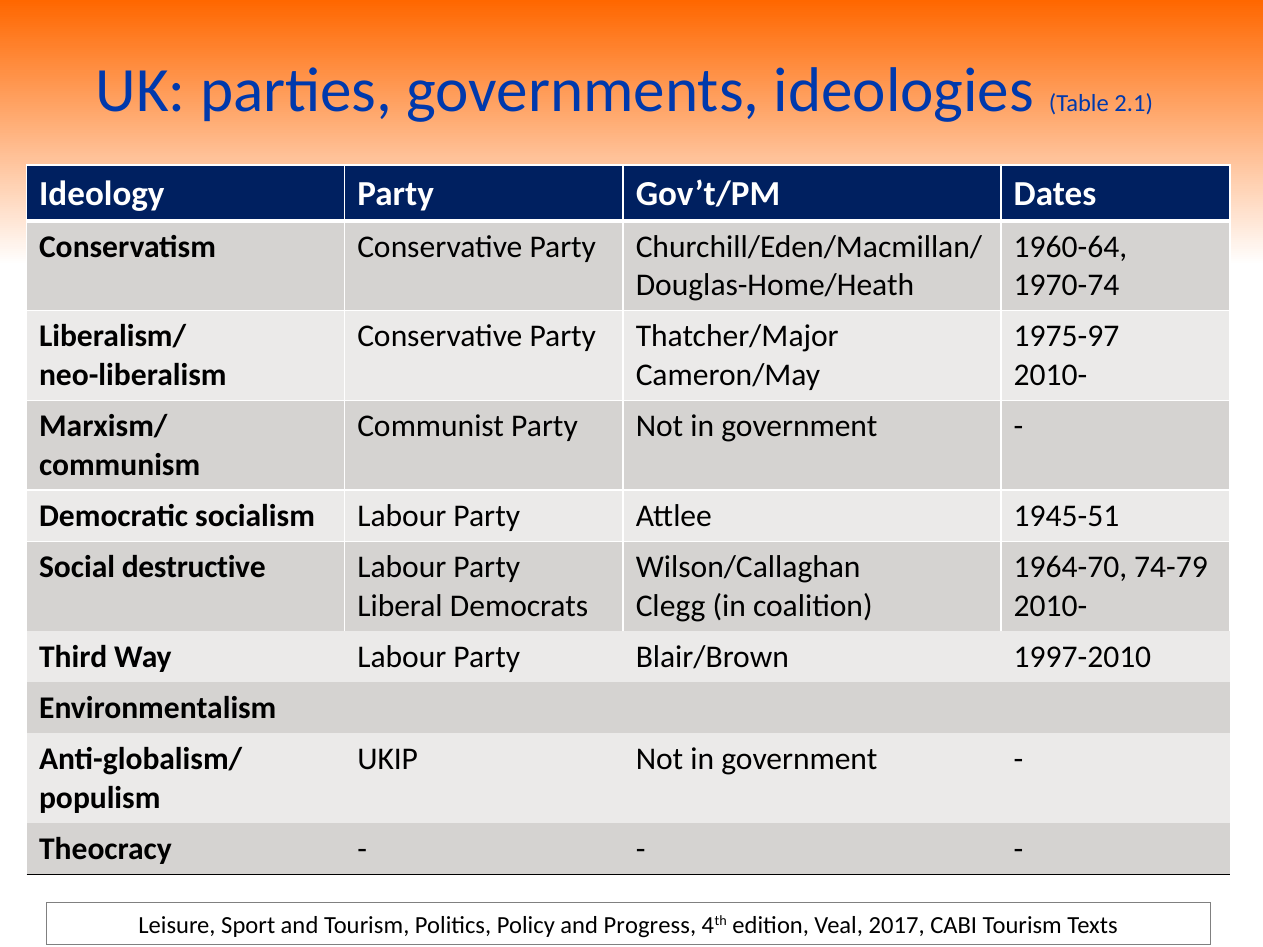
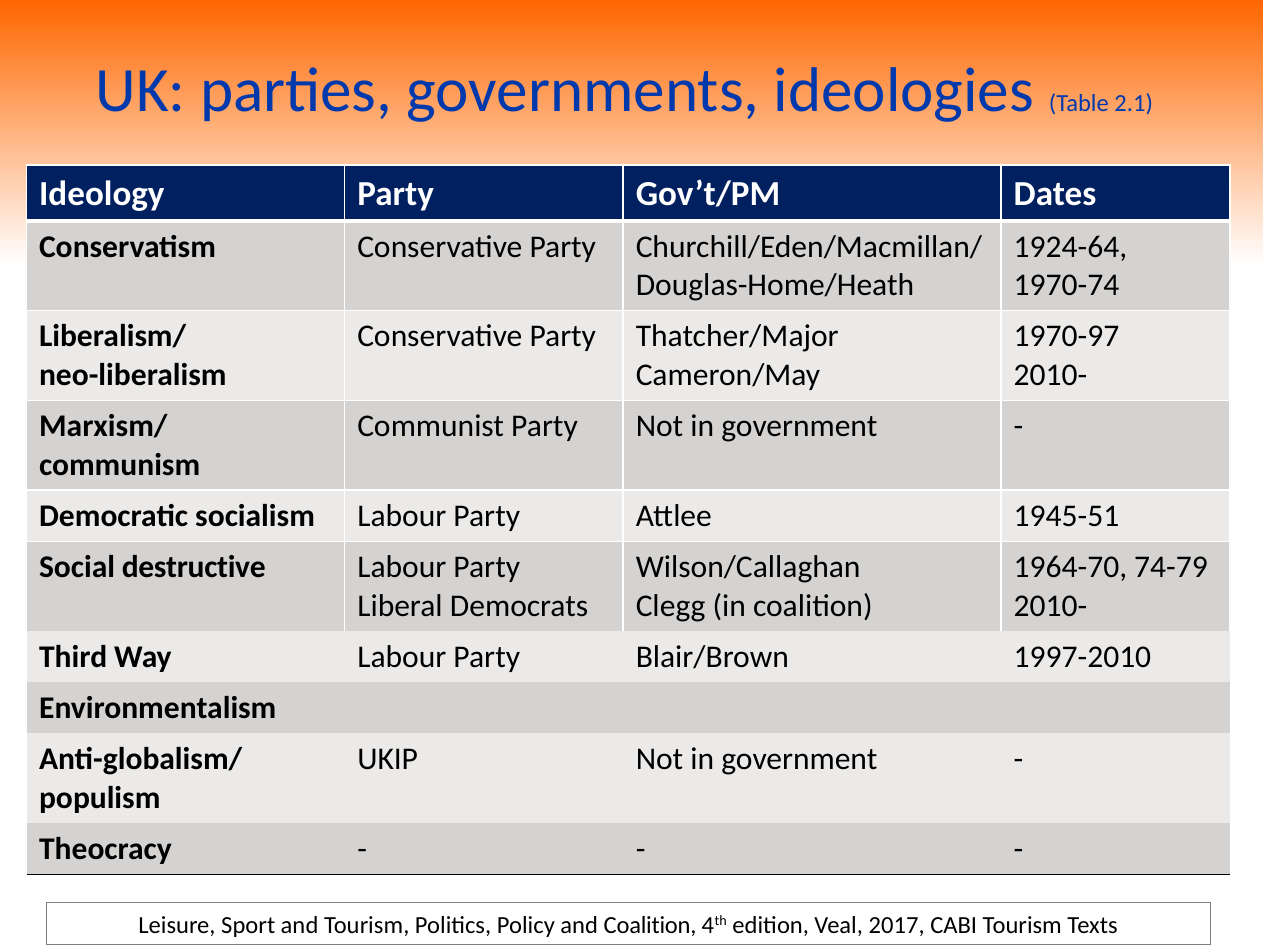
1960-64: 1960-64 -> 1924-64
1975-97: 1975-97 -> 1970-97
and Progress: Progress -> Coalition
